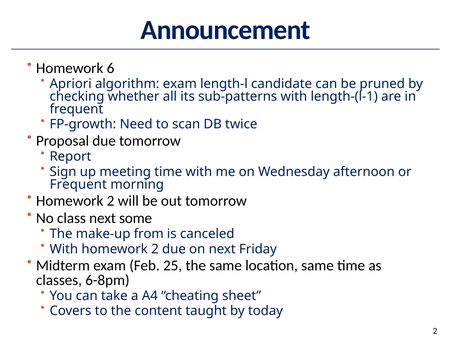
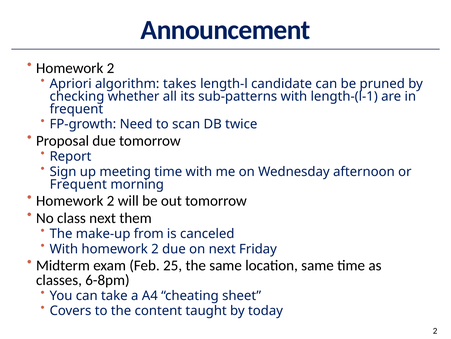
6 at (111, 68): 6 -> 2
algorithm exam: exam -> takes
some: some -> them
